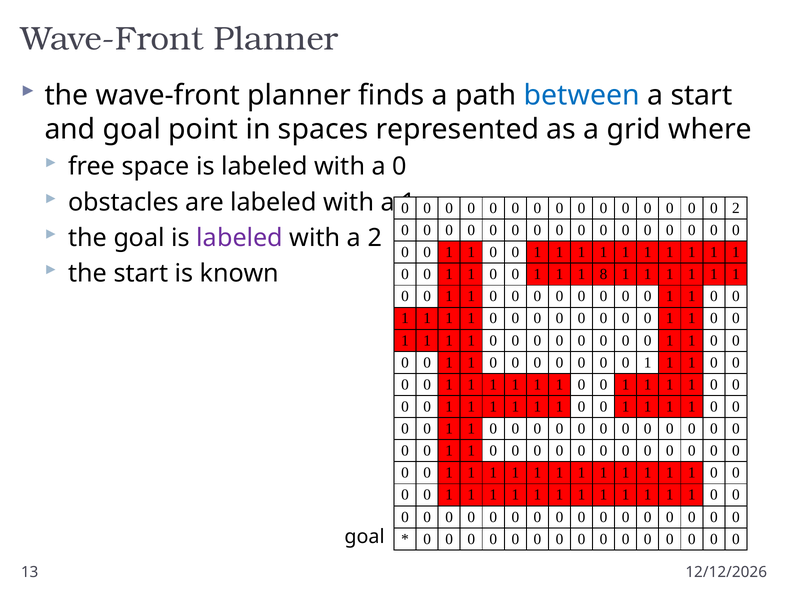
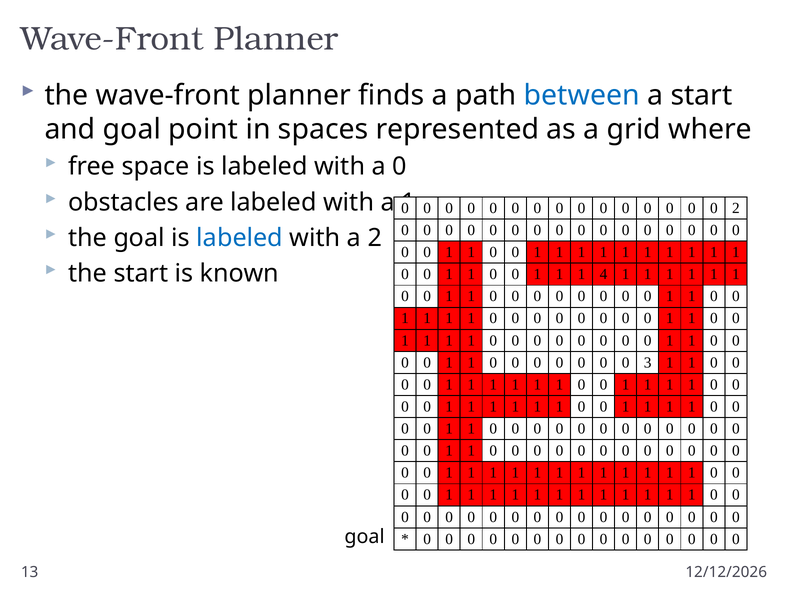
labeled at (240, 238) colour: purple -> blue
8: 8 -> 4
1 at (648, 363): 1 -> 3
